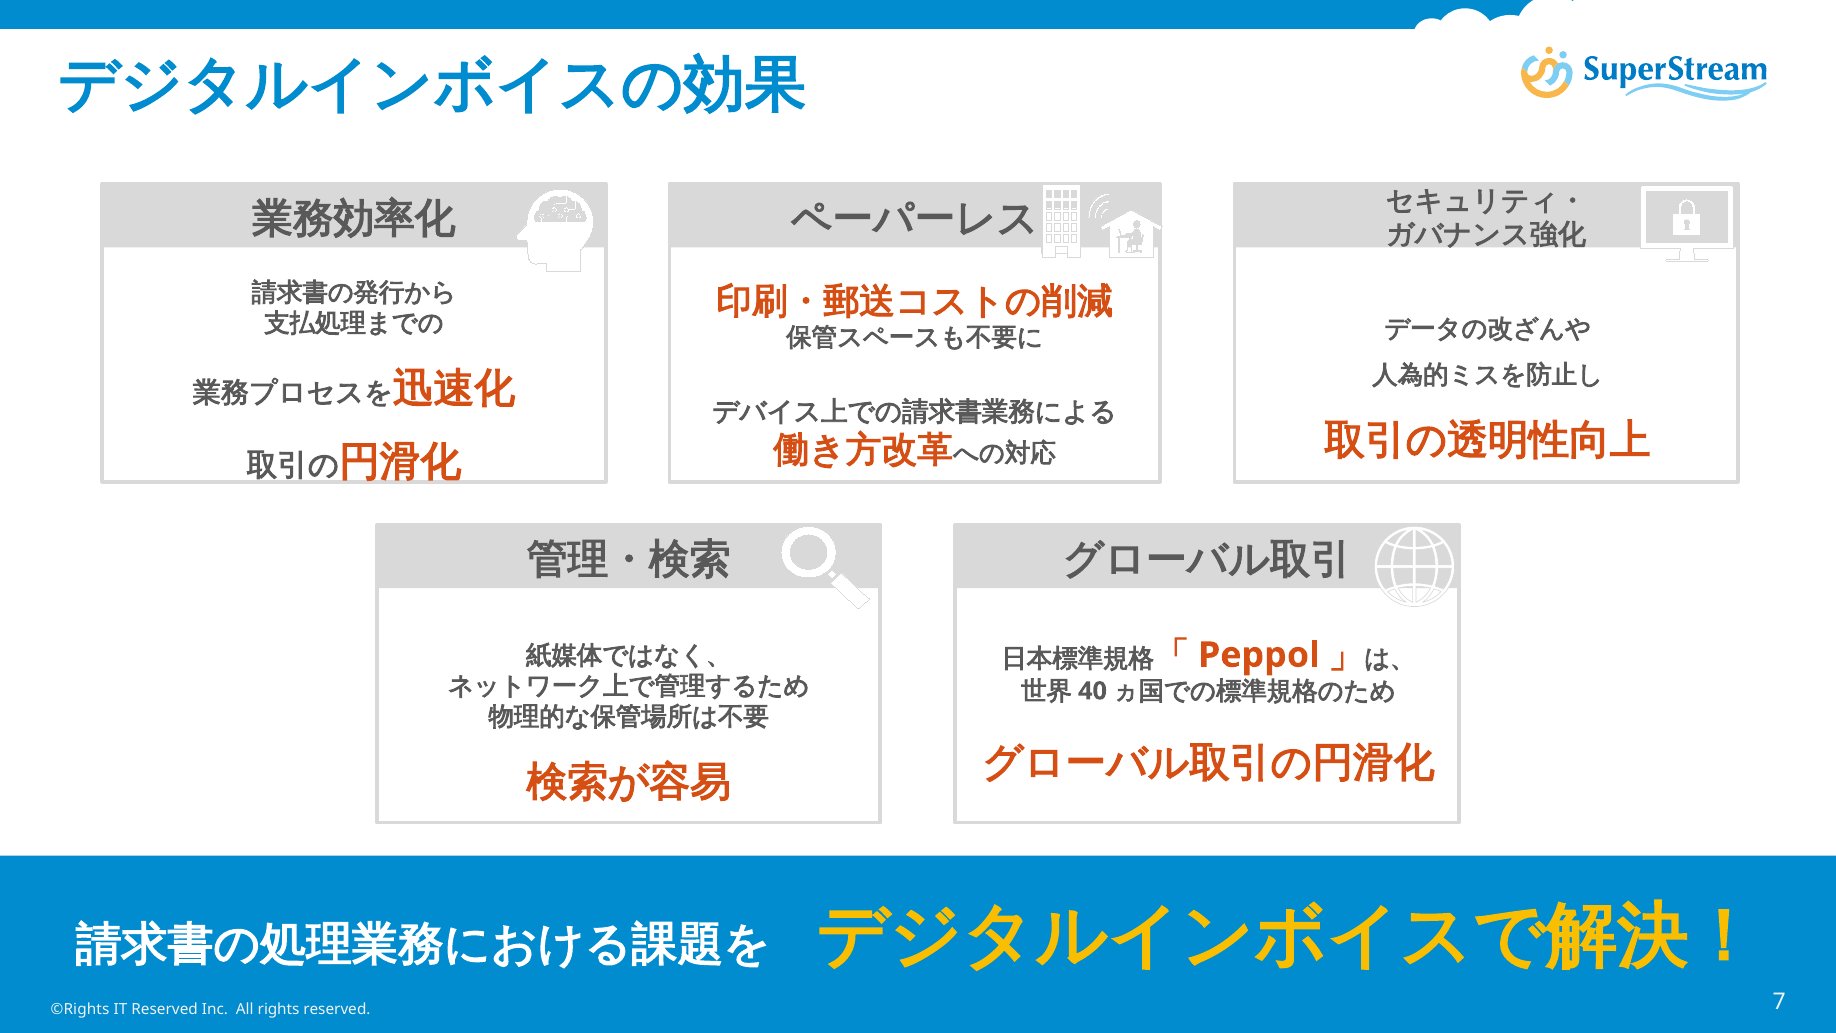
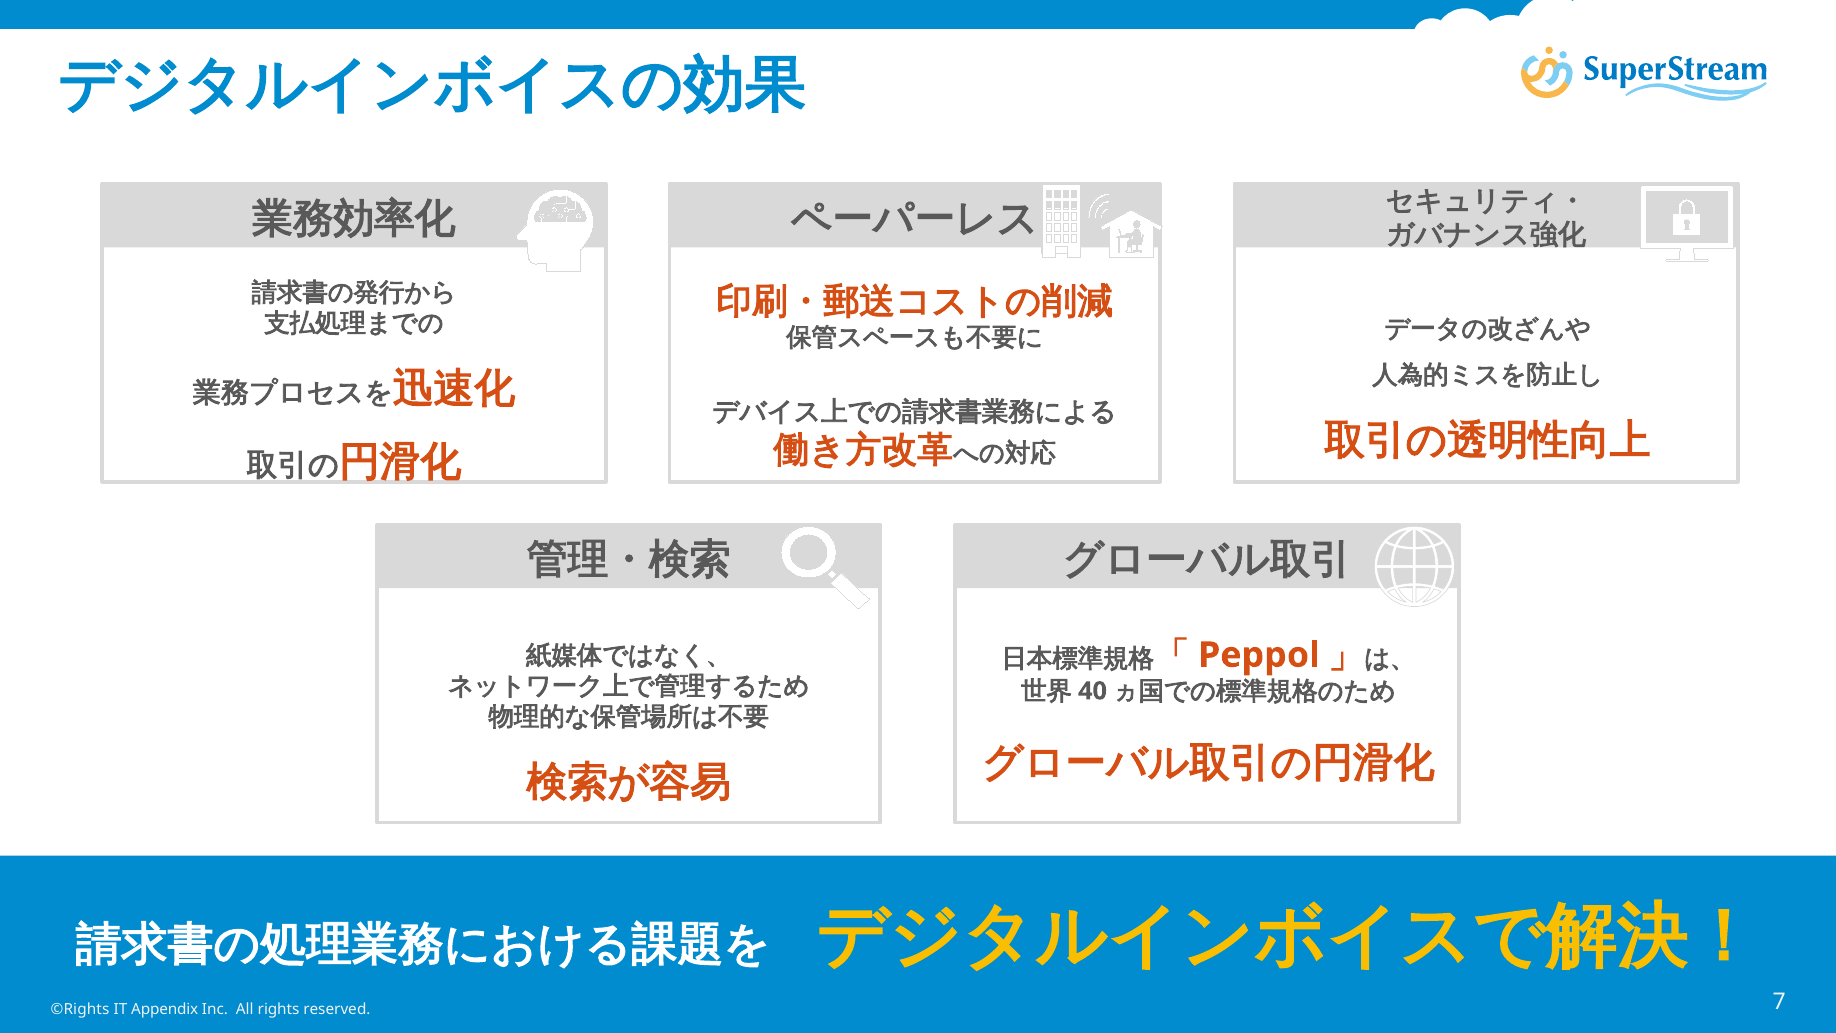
IT Reserved: Reserved -> Appendix
